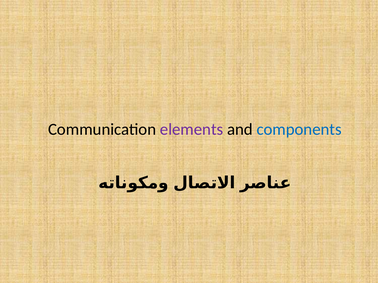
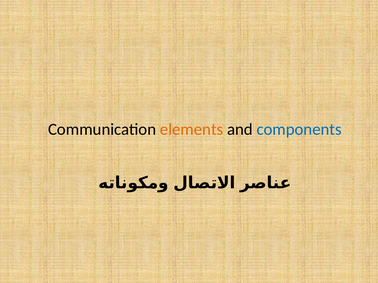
elements colour: purple -> orange
